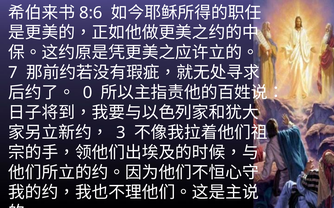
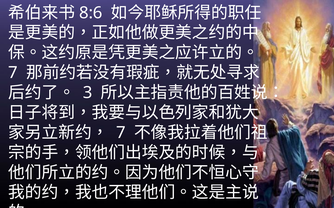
0: 0 -> 3
3 at (121, 133): 3 -> 7
